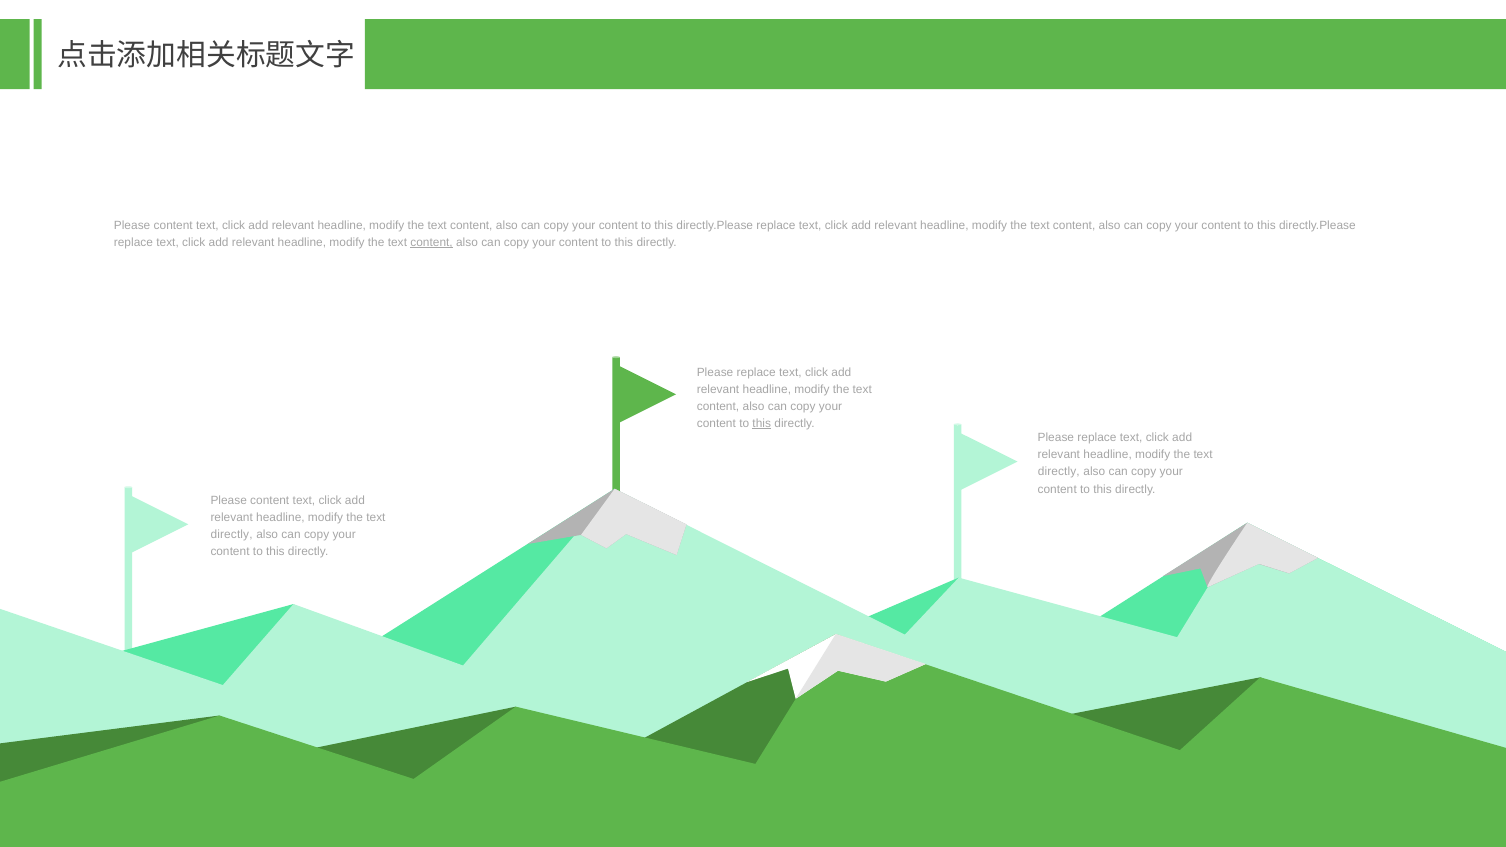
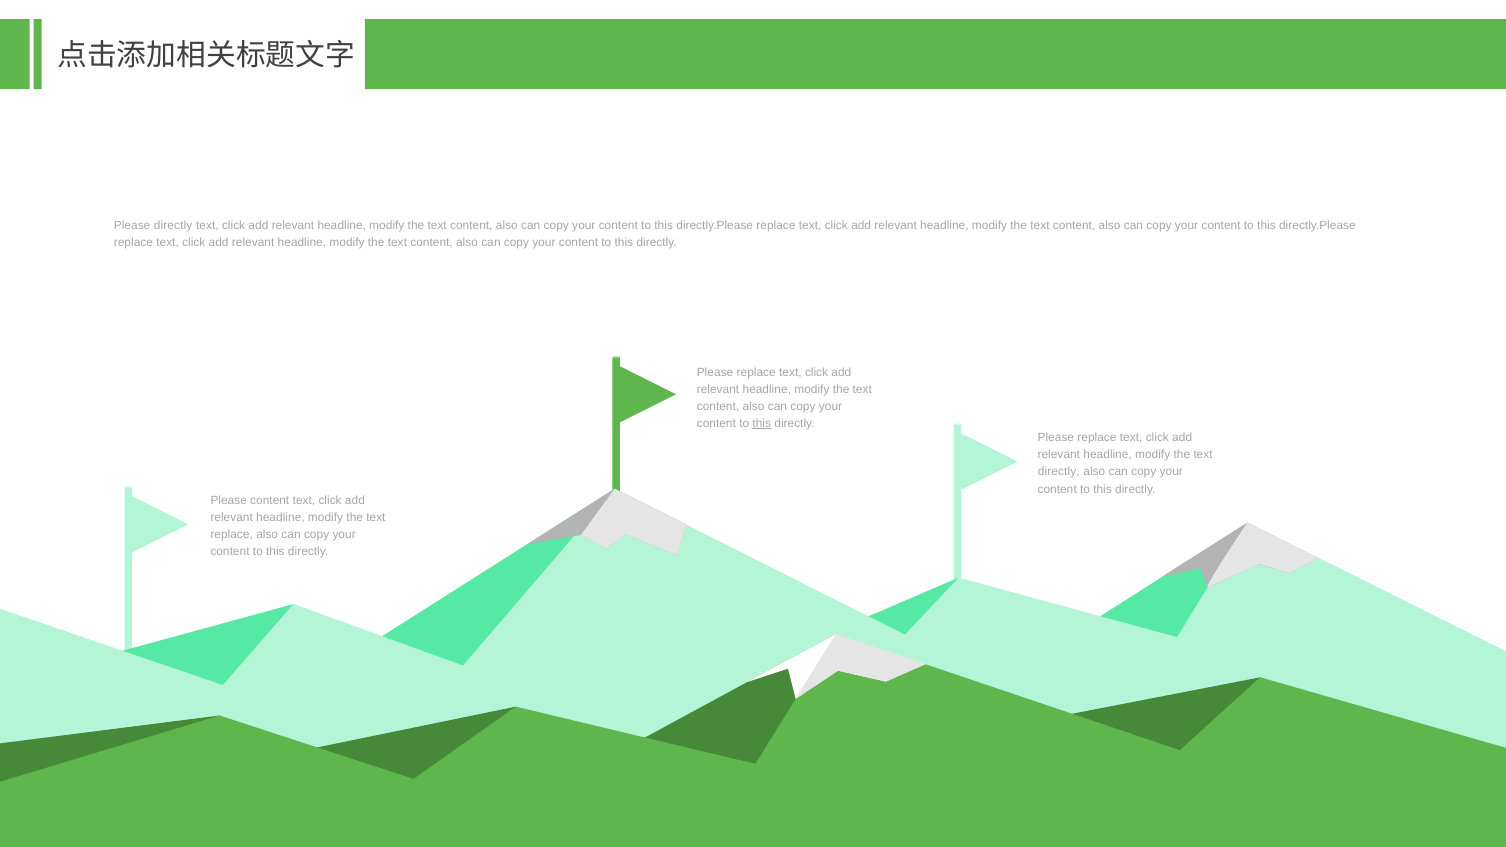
content at (173, 225): content -> directly
content at (432, 242) underline: present -> none
directly at (232, 535): directly -> replace
